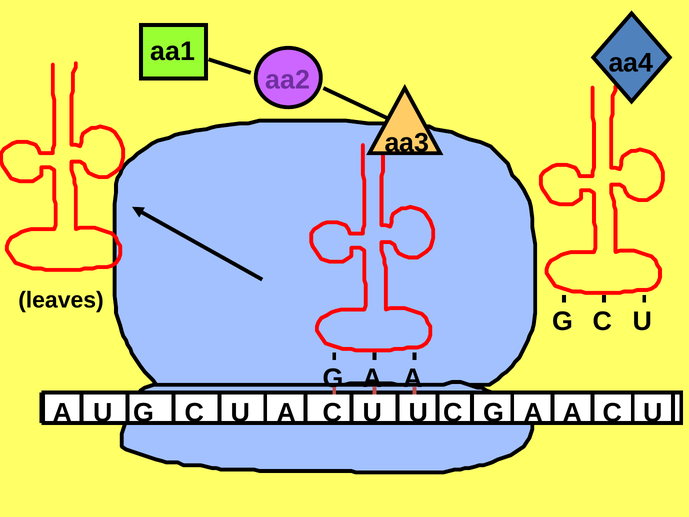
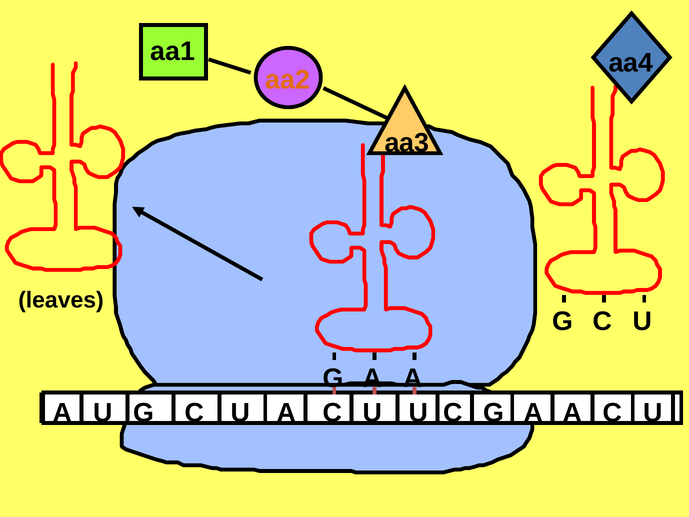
aa2 colour: purple -> orange
